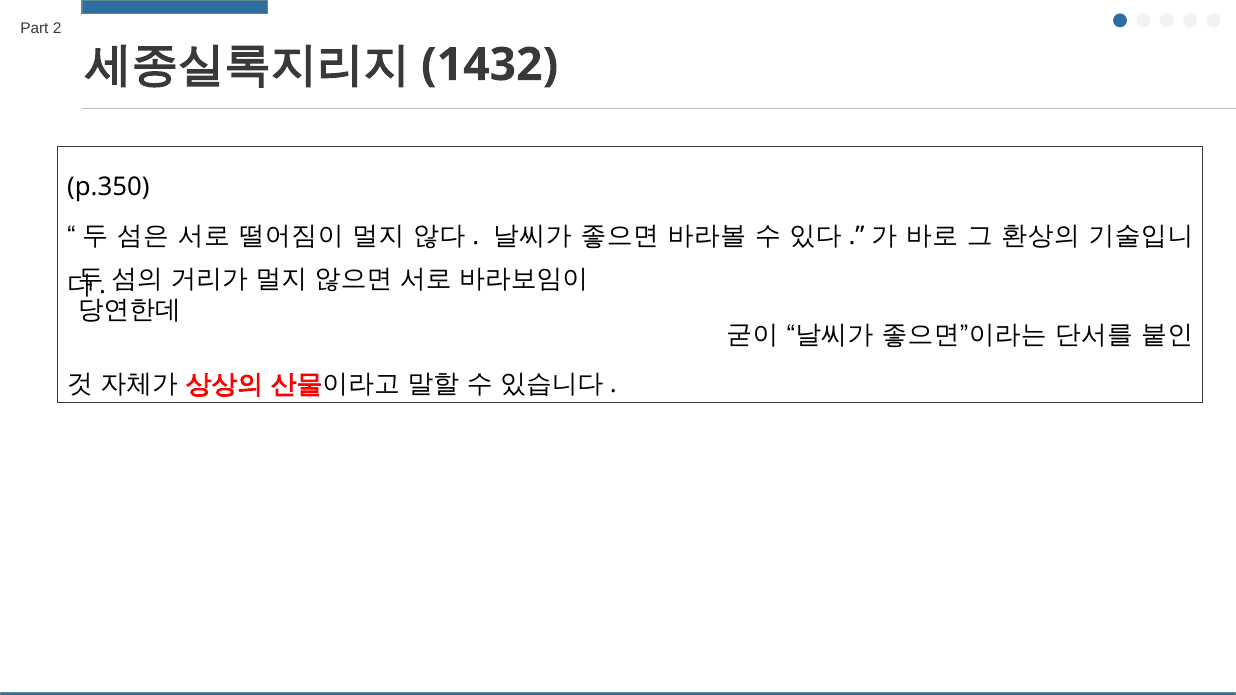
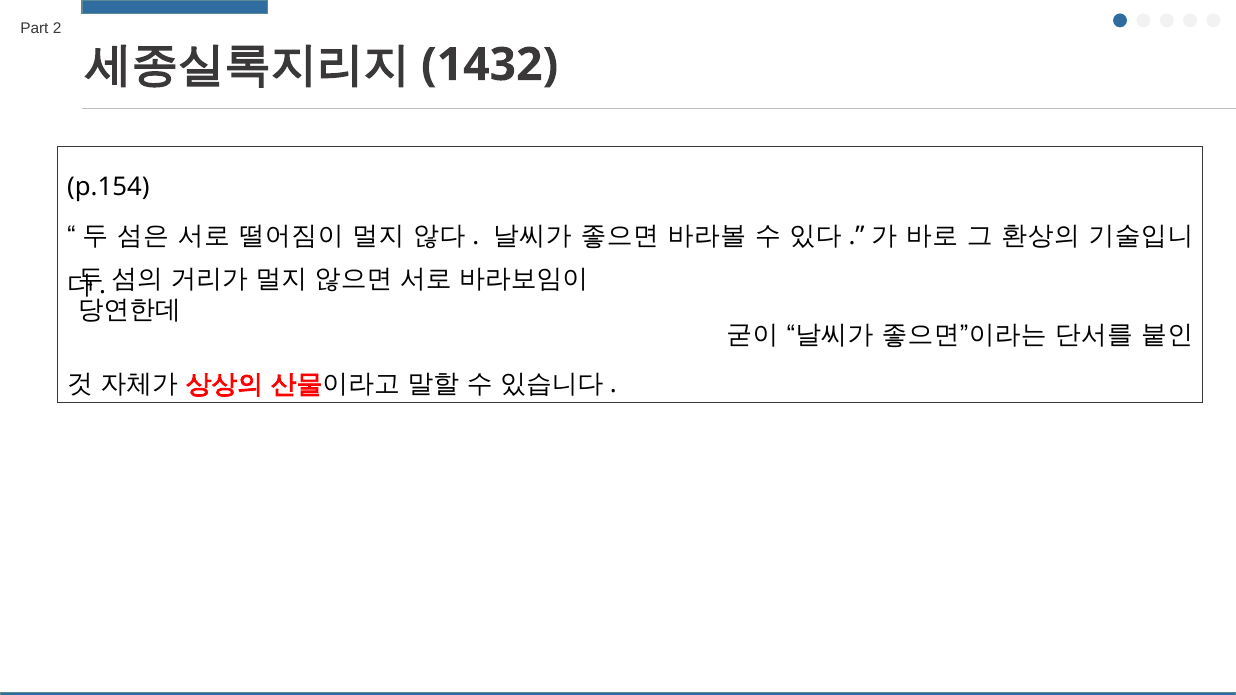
p.350: p.350 -> p.154
